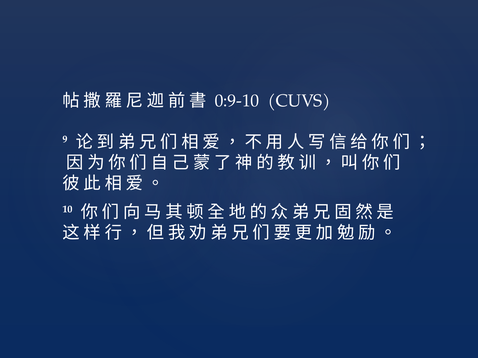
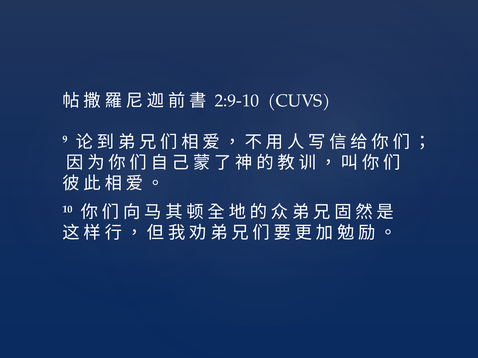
0:9-10: 0:9-10 -> 2:9-10
